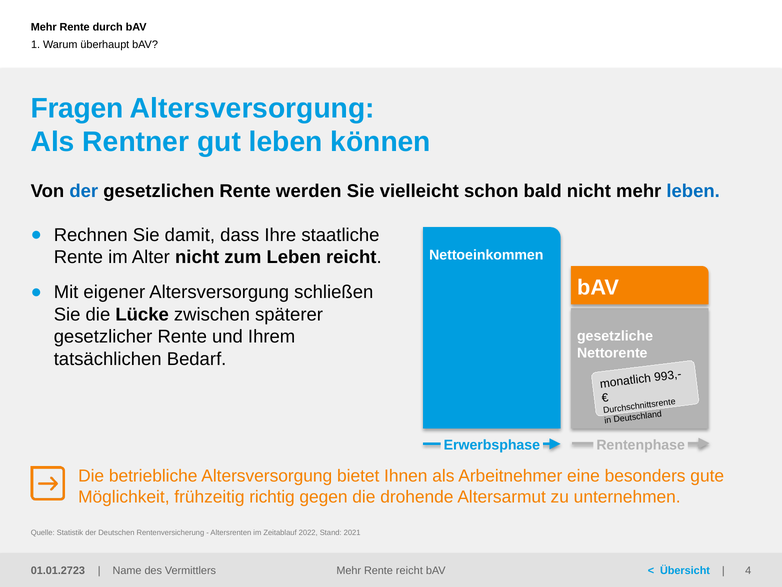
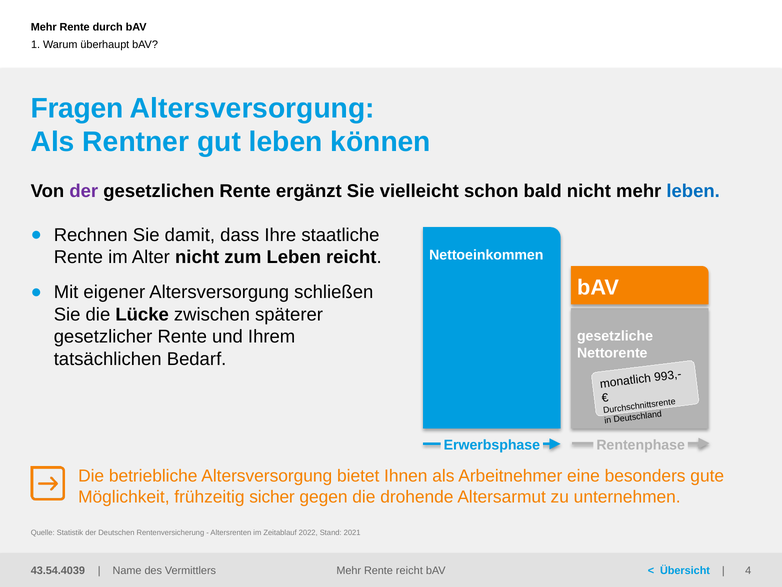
der at (84, 191) colour: blue -> purple
werden: werden -> ergänzt
richtig: richtig -> sicher
01.01.2723: 01.01.2723 -> 43.54.4039
